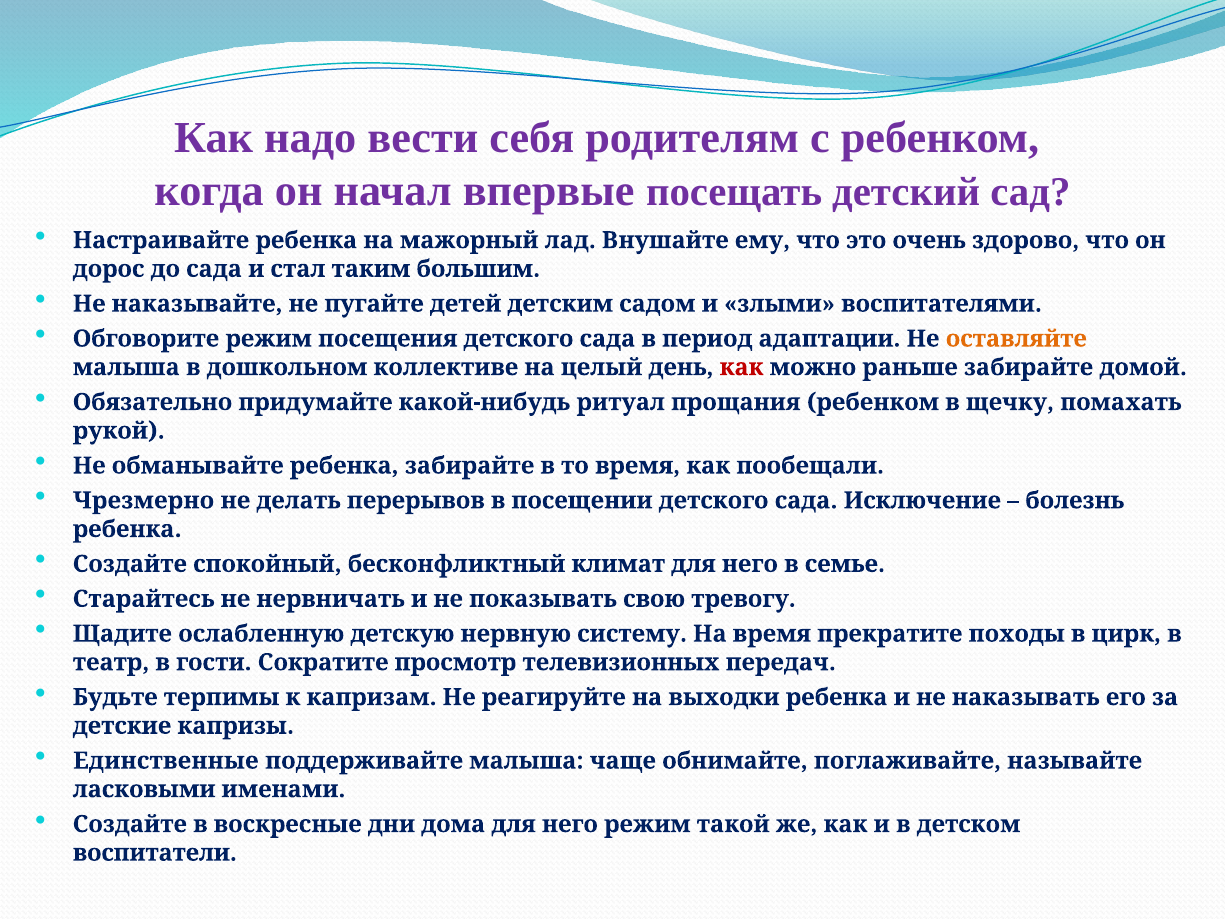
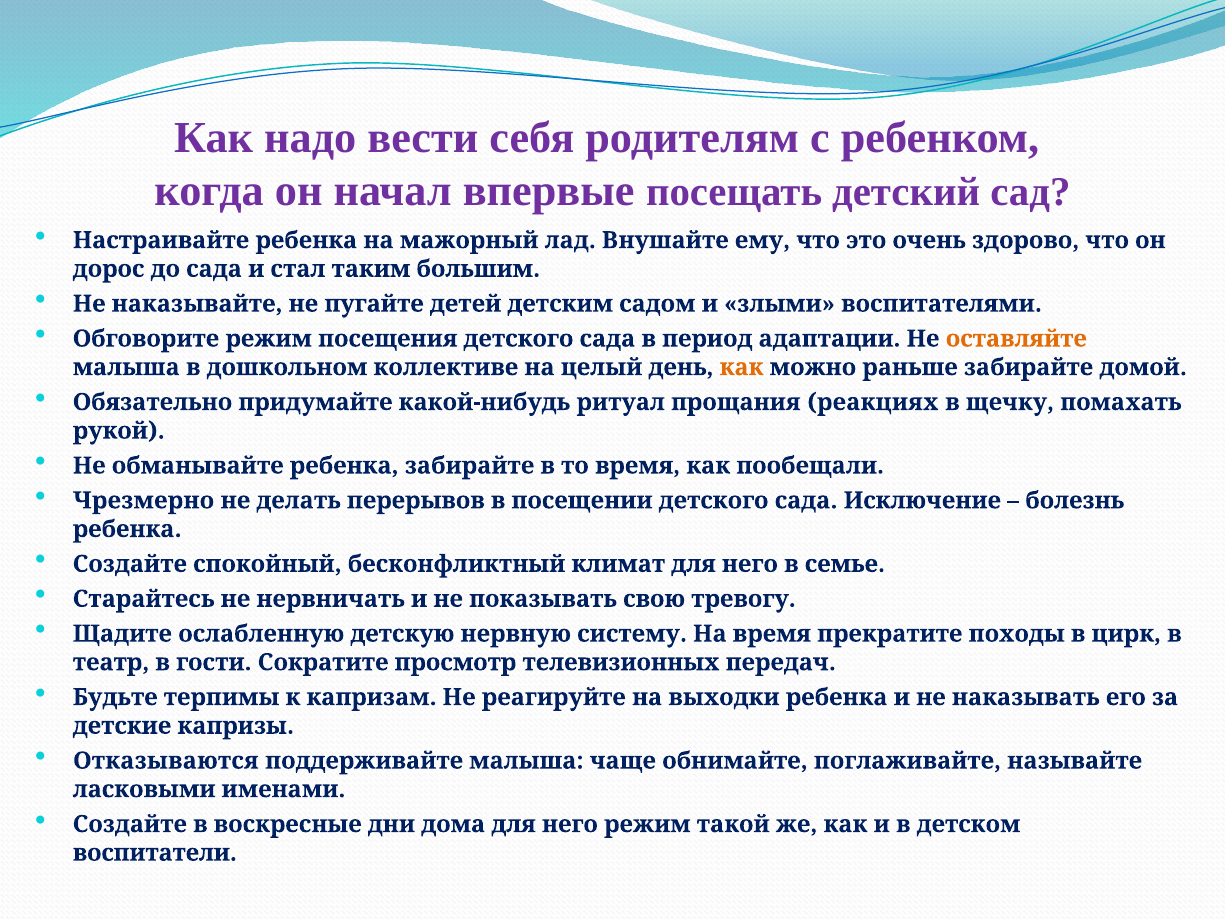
как at (742, 367) colour: red -> orange
прощания ребенком: ребенком -> реакциях
Единственные: Единственные -> Отказываются
